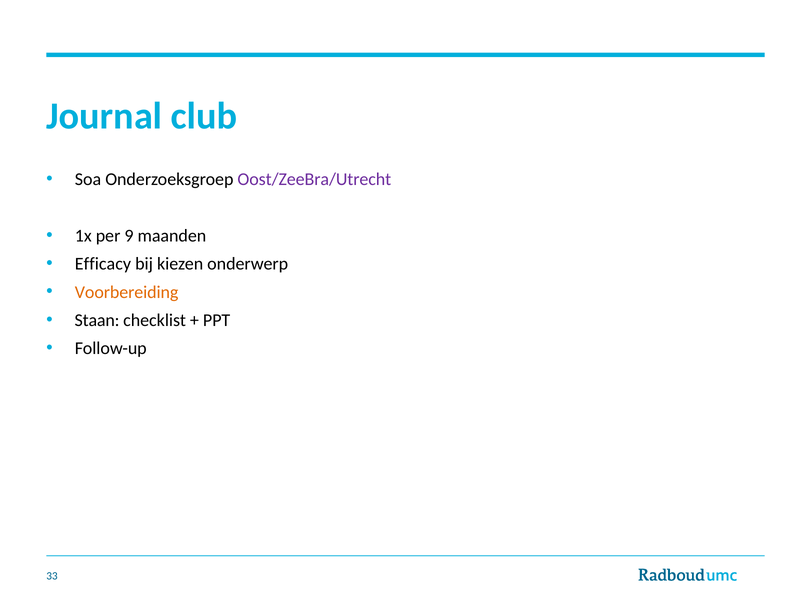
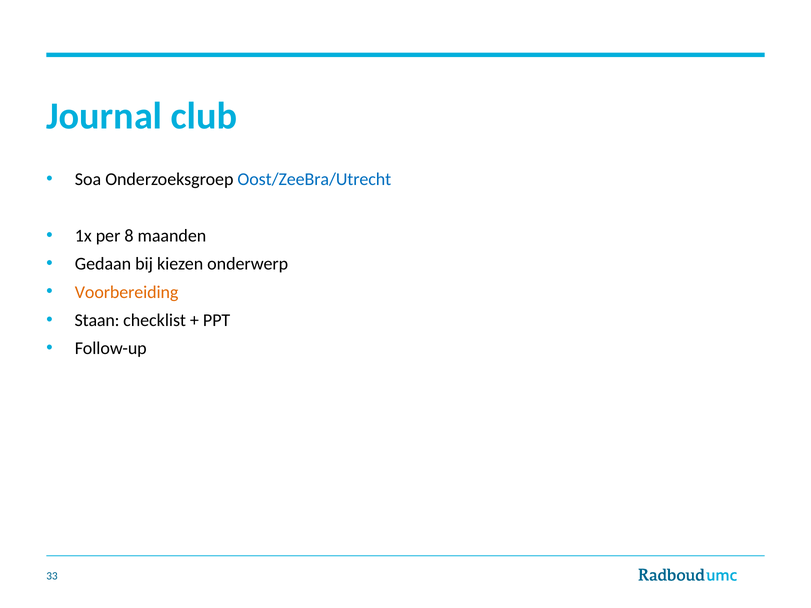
Oost/ZeeBra/Utrecht colour: purple -> blue
9: 9 -> 8
Efficacy: Efficacy -> Gedaan
